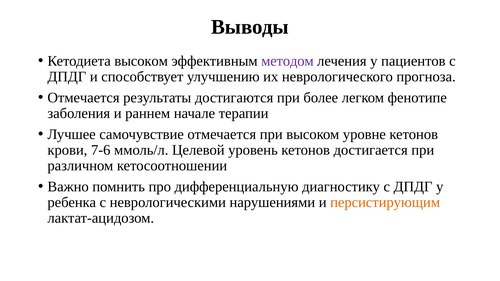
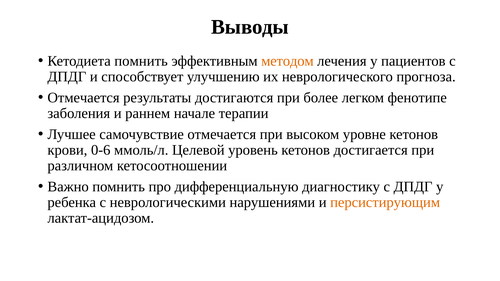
Кетодиета высоком: высоком -> помнить
методом colour: purple -> orange
7-6: 7-6 -> 0-6
